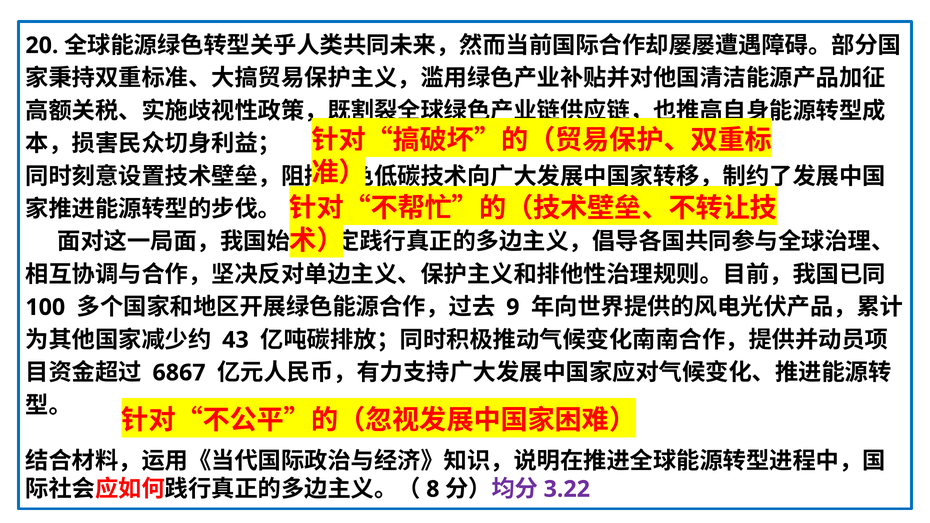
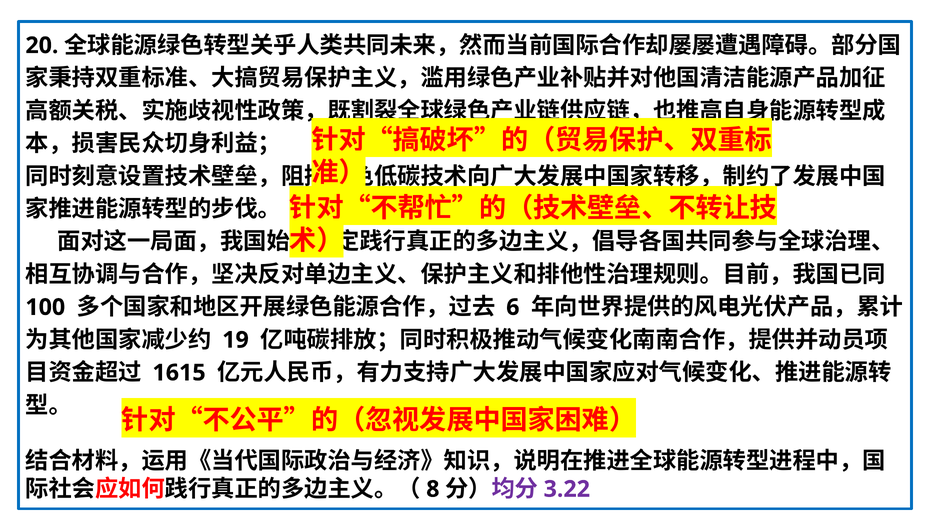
9: 9 -> 6
43: 43 -> 19
6867: 6867 -> 1615
